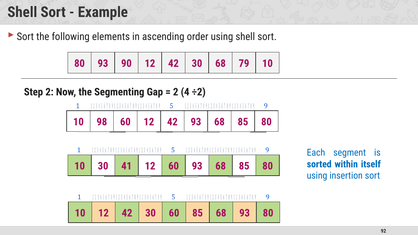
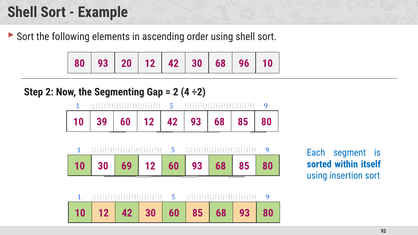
90: 90 -> 20
79: 79 -> 96
98: 98 -> 39
41: 41 -> 69
